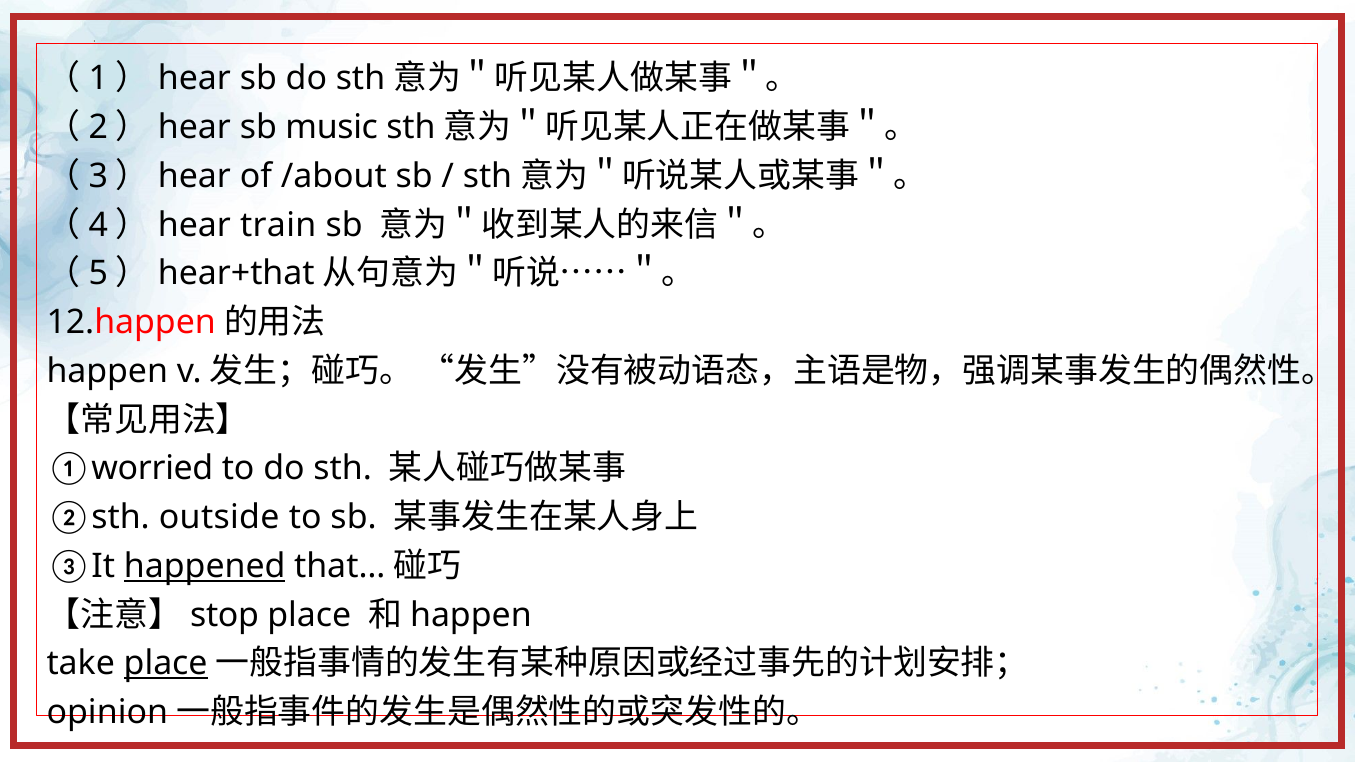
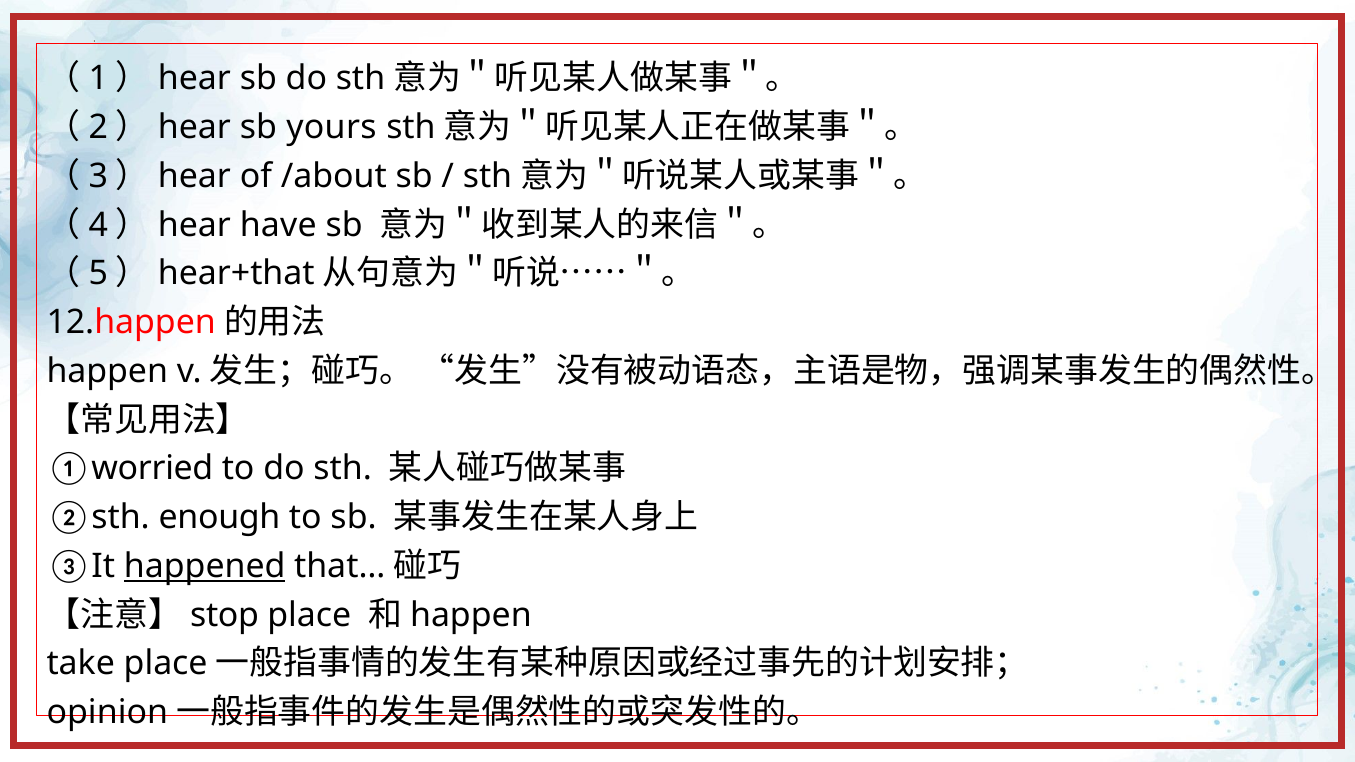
music: music -> yours
train: train -> have
outside: outside -> enough
place at (166, 664) underline: present -> none
